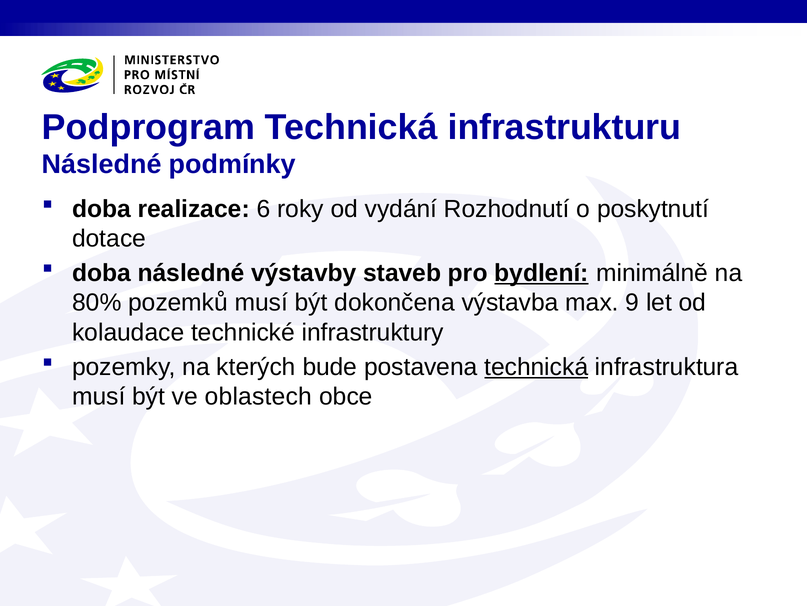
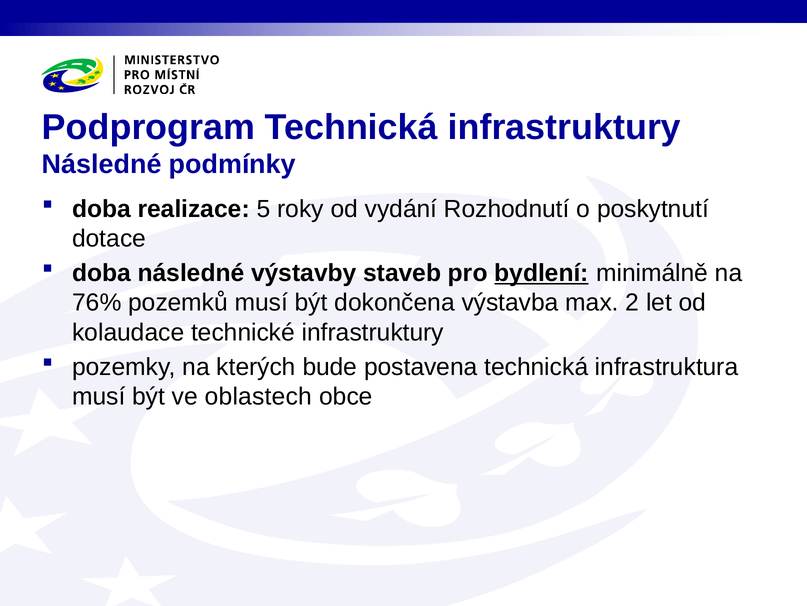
Technická infrastrukturu: infrastrukturu -> infrastruktury
6: 6 -> 5
80%: 80% -> 76%
9: 9 -> 2
technická at (536, 366) underline: present -> none
